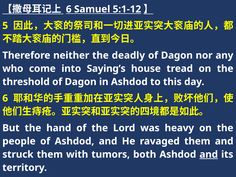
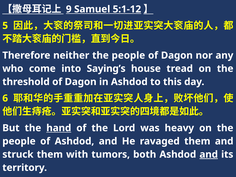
6 at (69, 9): 6 -> 9
neither the deadly: deadly -> people
hand underline: none -> present
